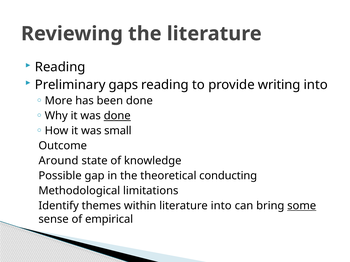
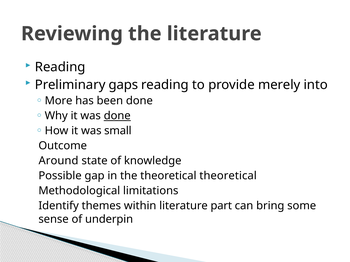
writing: writing -> merely
theoretical conducting: conducting -> theoretical
literature into: into -> part
some underline: present -> none
empirical: empirical -> underpin
